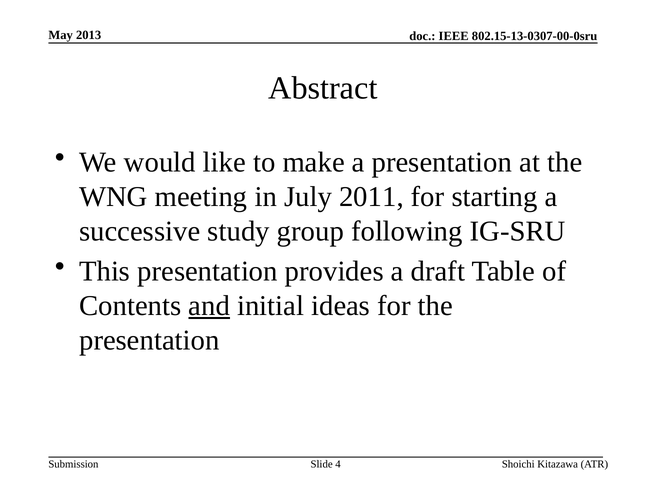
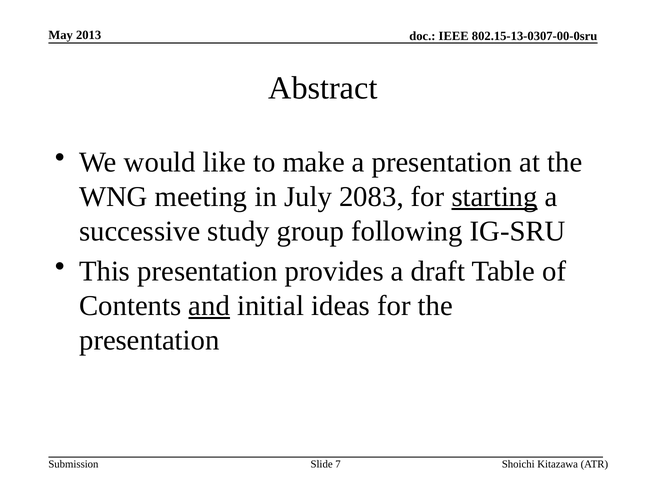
2011: 2011 -> 2083
starting underline: none -> present
4: 4 -> 7
